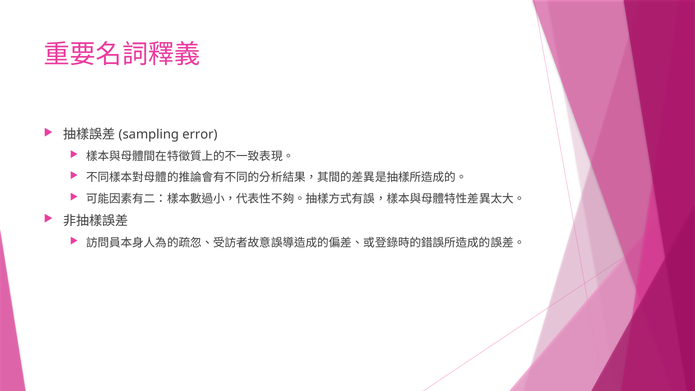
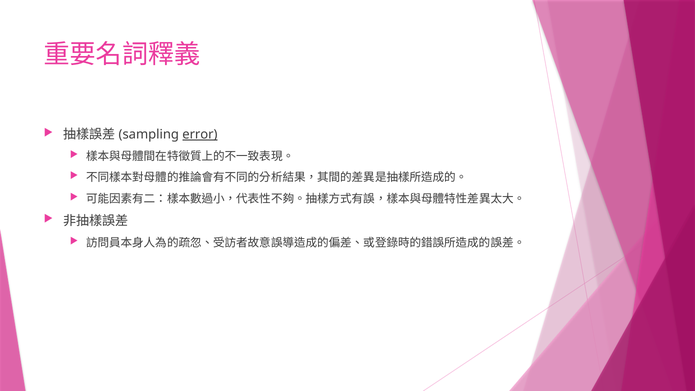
error underline: none -> present
